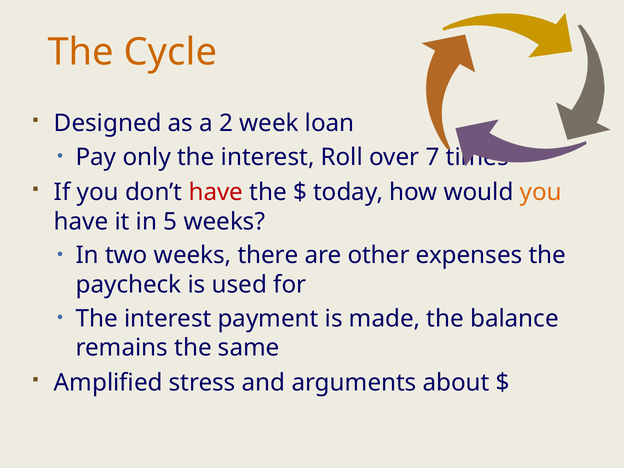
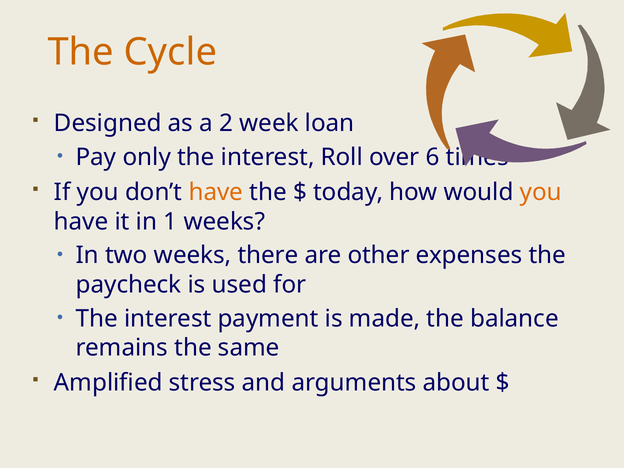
7: 7 -> 6
have at (216, 192) colour: red -> orange
5: 5 -> 1
